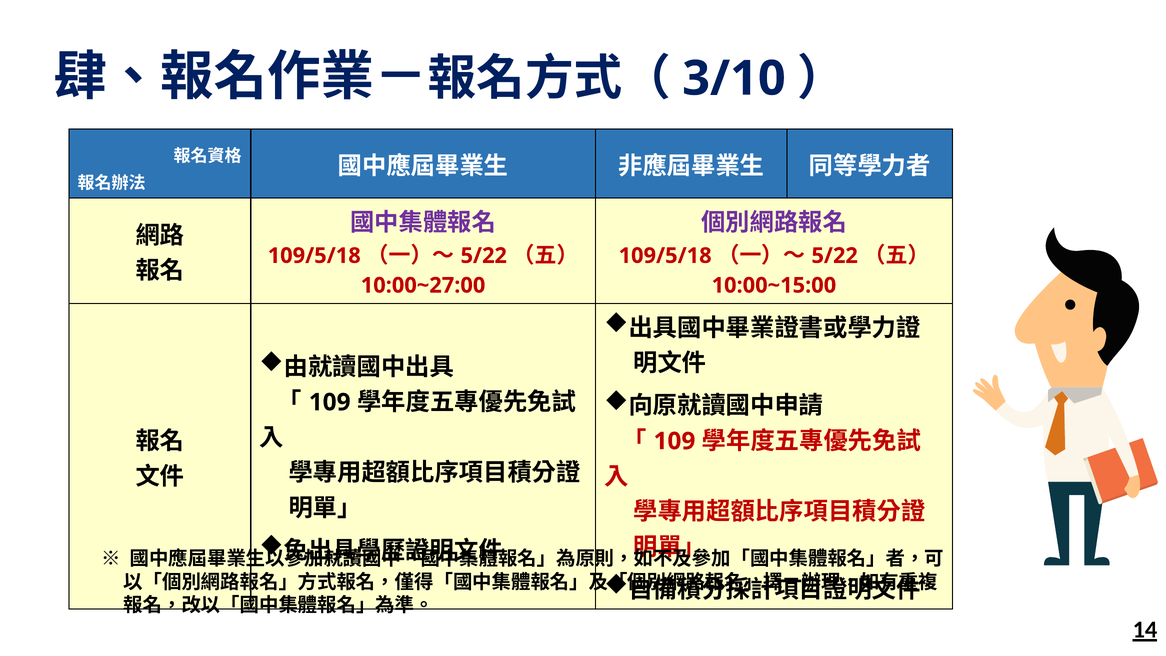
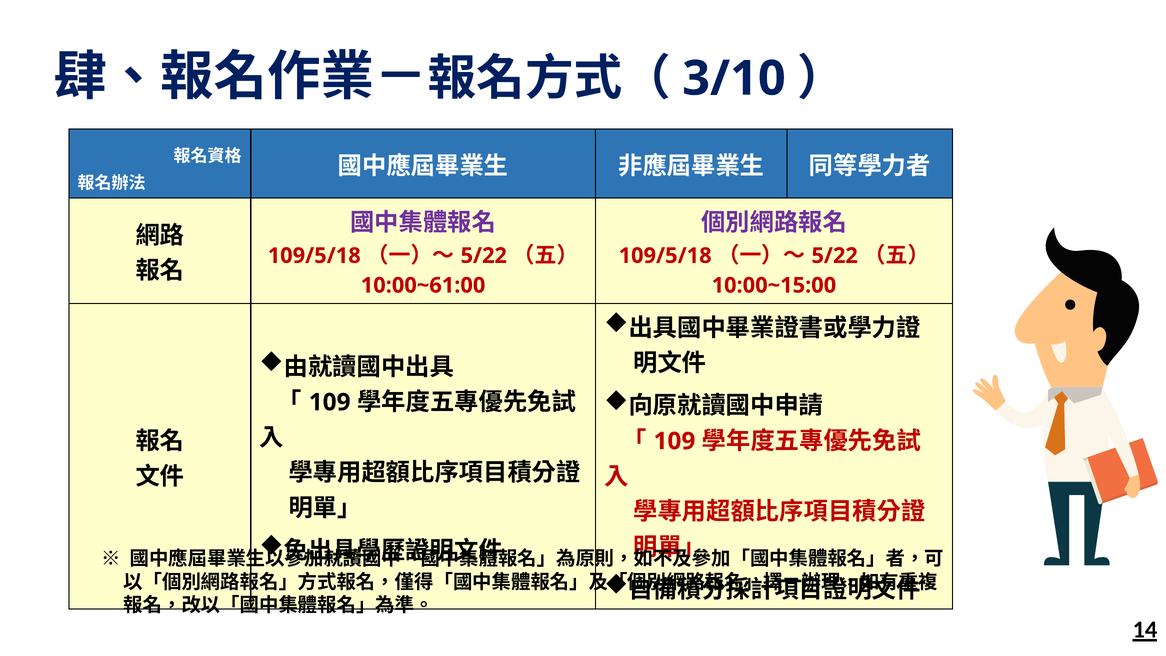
10:00~27:00: 10:00~27:00 -> 10:00~61:00
